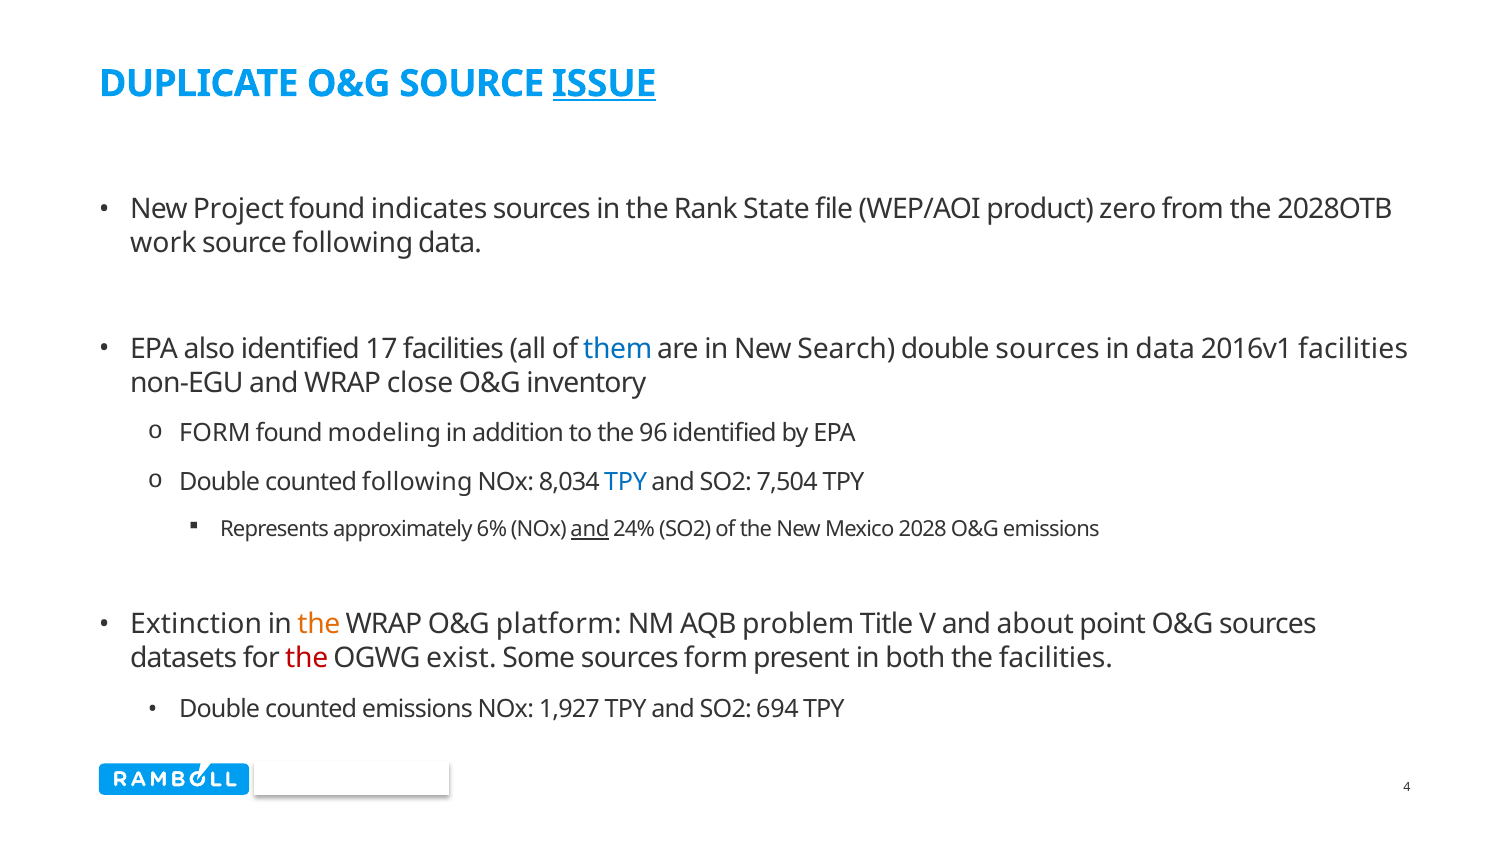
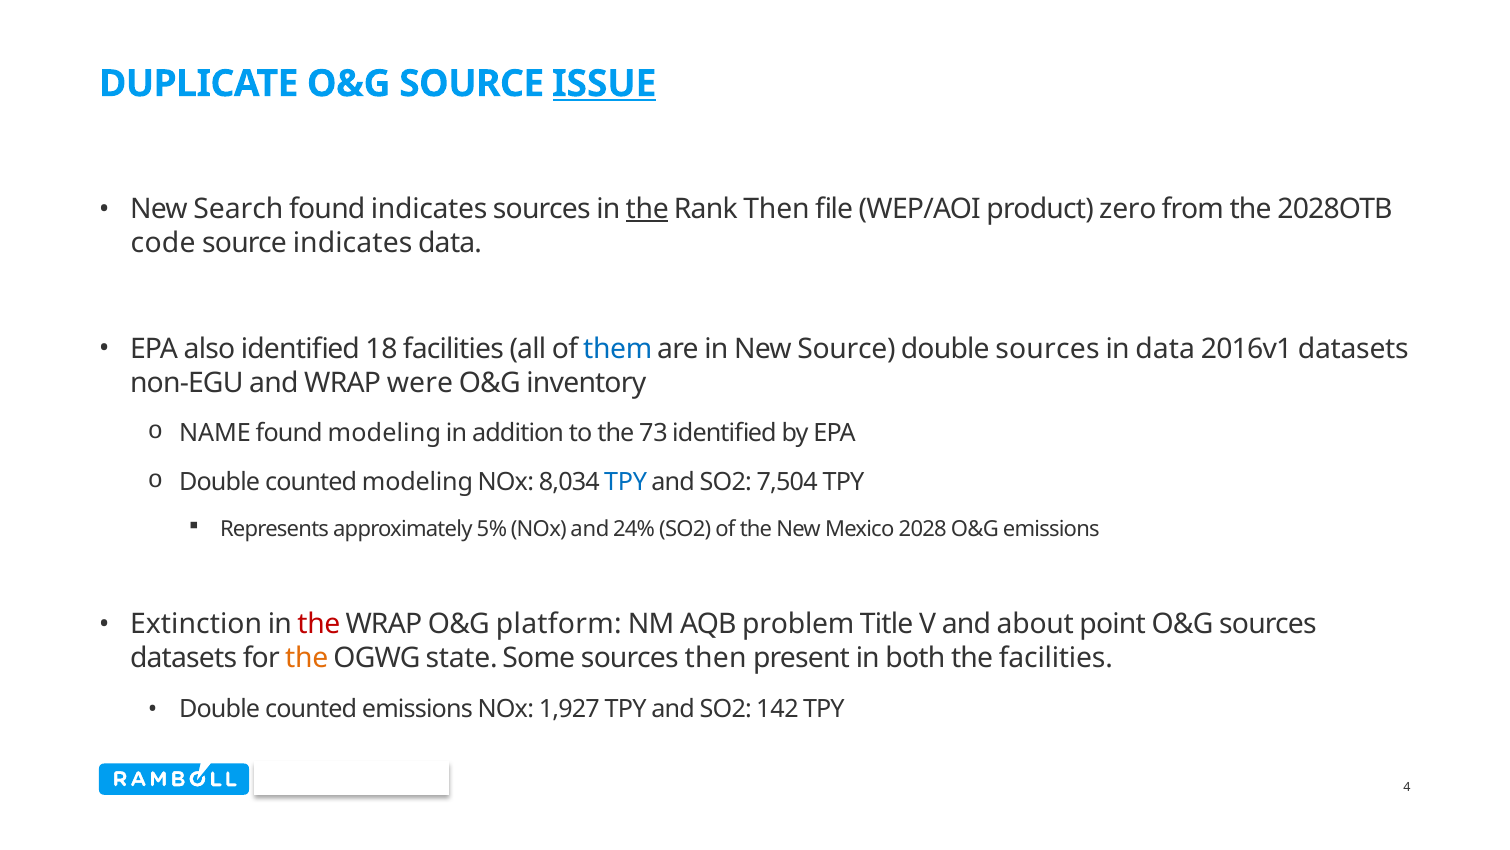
Project: Project -> Search
the at (647, 209) underline: none -> present
Rank State: State -> Then
work: work -> code
source following: following -> indicates
17: 17 -> 18
New Search: Search -> Source
2016v1 facilities: facilities -> datasets
close: close -> were
FORM at (215, 433): FORM -> NAME
96: 96 -> 73
counted following: following -> modeling
6%: 6% -> 5%
and at (590, 529) underline: present -> none
the at (319, 624) colour: orange -> red
the at (307, 658) colour: red -> orange
exist: exist -> state
sources form: form -> then
694: 694 -> 142
